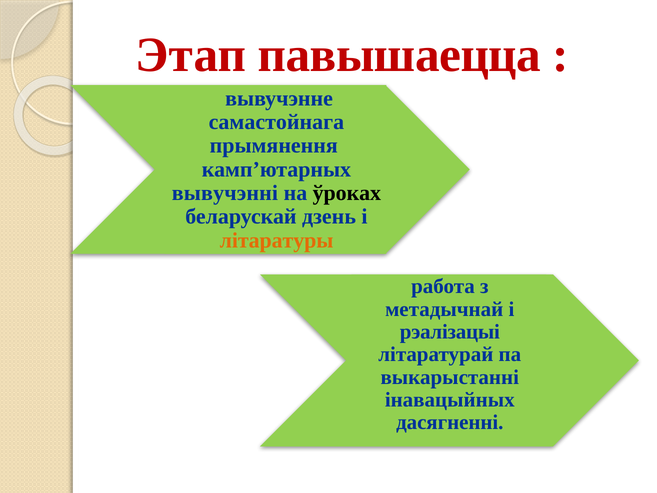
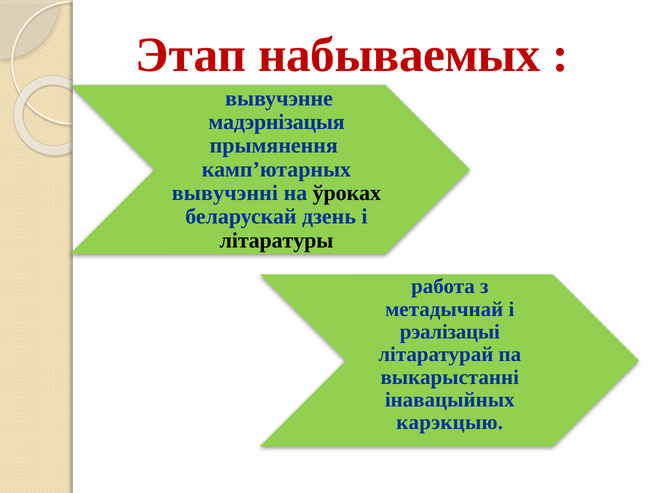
павышаецца: павышаецца -> набываемых
самастойнага: самастойнага -> мадэрнізацыя
літаратуры colour: orange -> black
дасягненні: дасягненні -> карэкцыю
